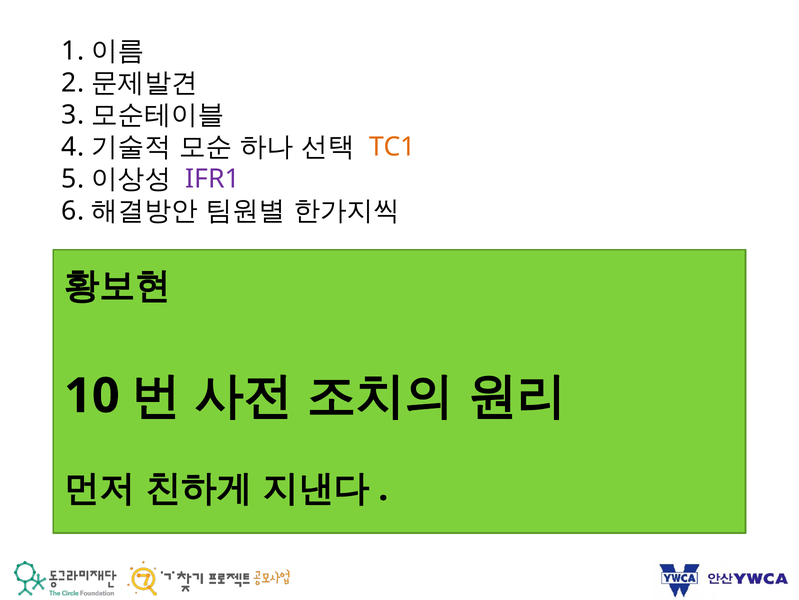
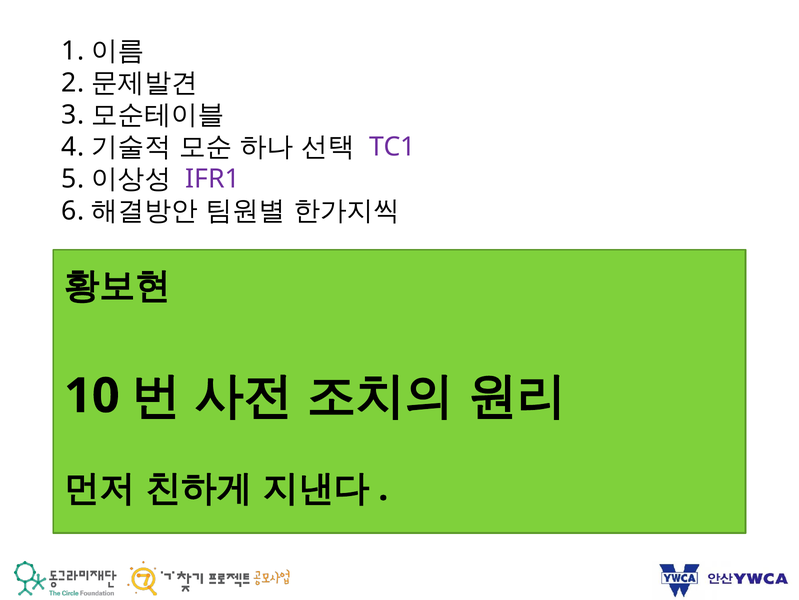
TC1 colour: orange -> purple
